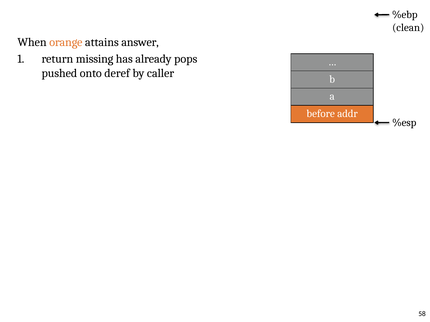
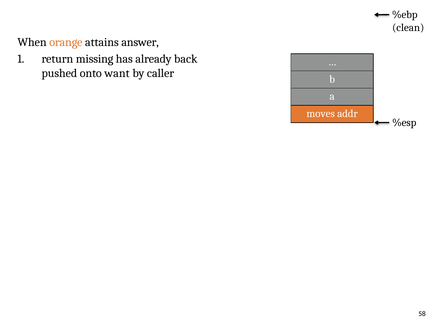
pops: pops -> back
deref: deref -> want
before: before -> moves
